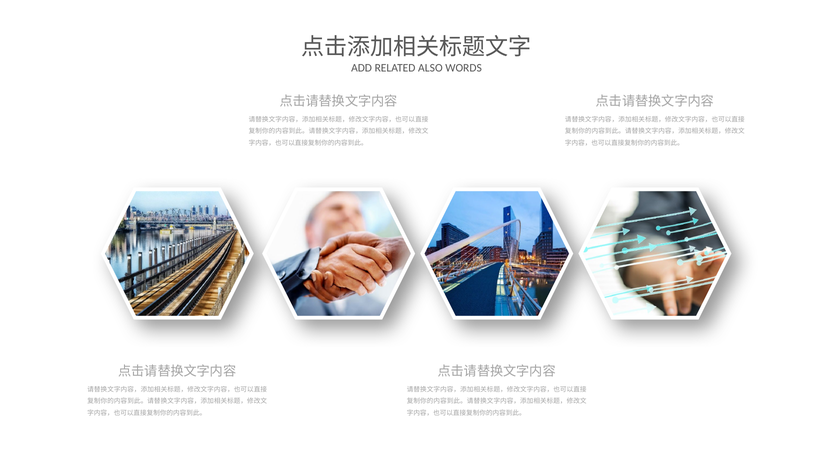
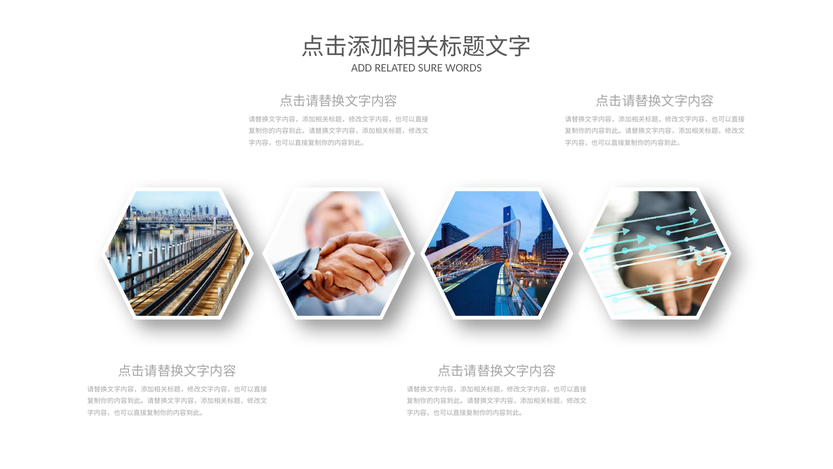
ALSO: ALSO -> SURE
